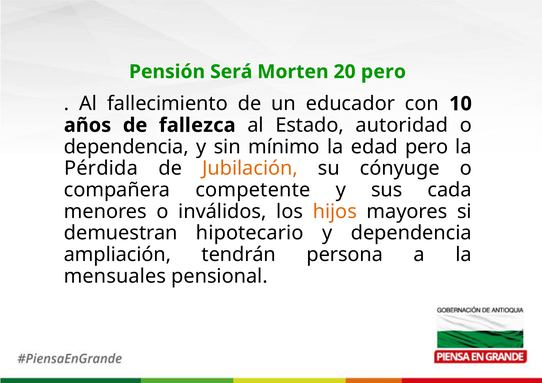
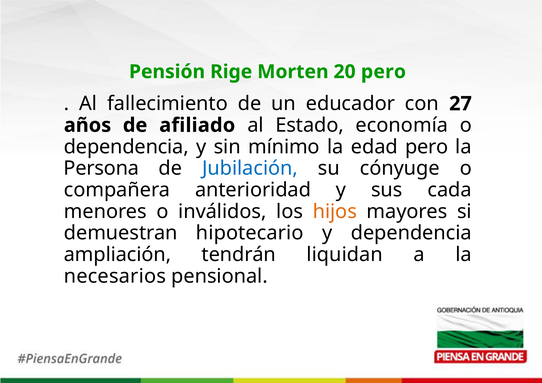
Será: Será -> Rige
10: 10 -> 27
fallezca: fallezca -> afiliado
autoridad: autoridad -> economía
Pérdida: Pérdida -> Persona
Jubilación colour: orange -> blue
competente: competente -> anterioridad
persona: persona -> liquidan
mensuales: mensuales -> necesarios
